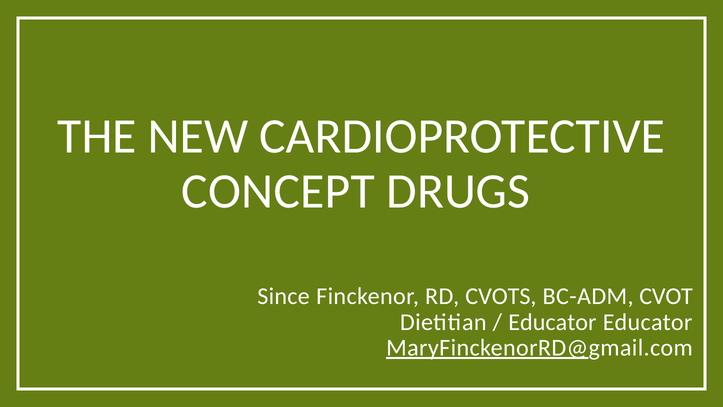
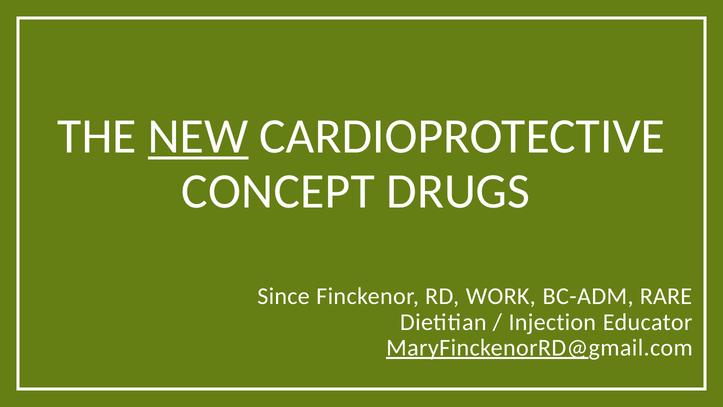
NEW underline: none -> present
CVOTS: CVOTS -> WORK
CVOT: CVOT -> RARE
Educator at (552, 322): Educator -> Injection
